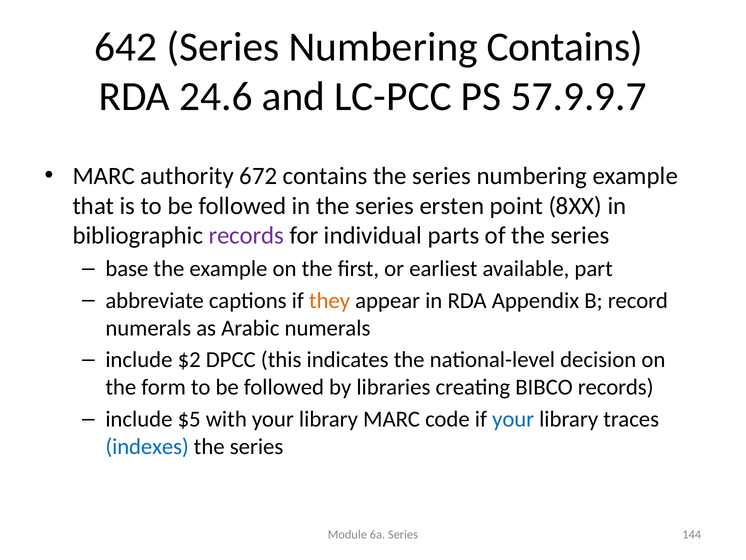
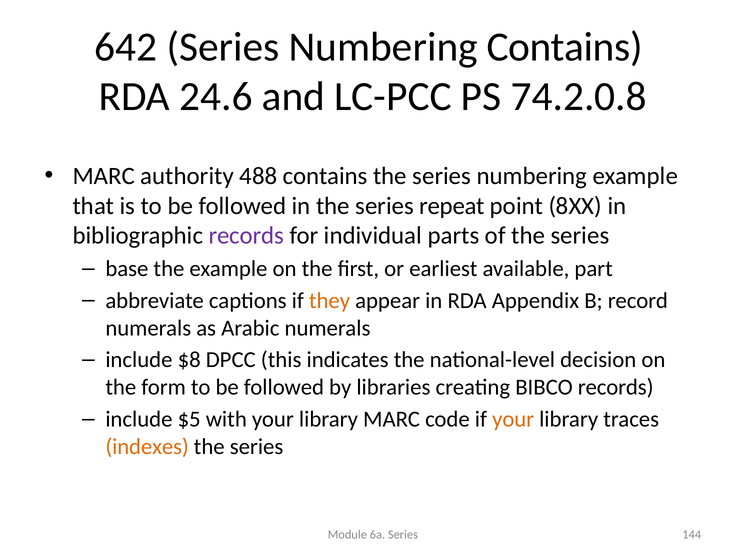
57.9.9.7: 57.9.9.7 -> 74.2.0.8
672: 672 -> 488
ersten: ersten -> repeat
$2: $2 -> $8
your at (513, 419) colour: blue -> orange
indexes colour: blue -> orange
